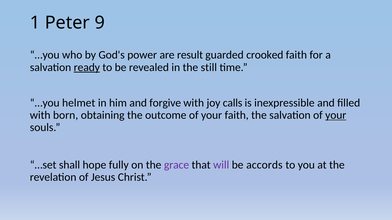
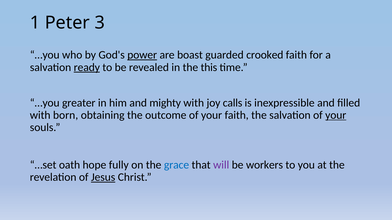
9: 9 -> 3
power underline: none -> present
result: result -> boast
still: still -> this
helmet: helmet -> greater
forgive: forgive -> mighty
shall: shall -> oath
grace colour: purple -> blue
accords: accords -> workers
Jesus underline: none -> present
